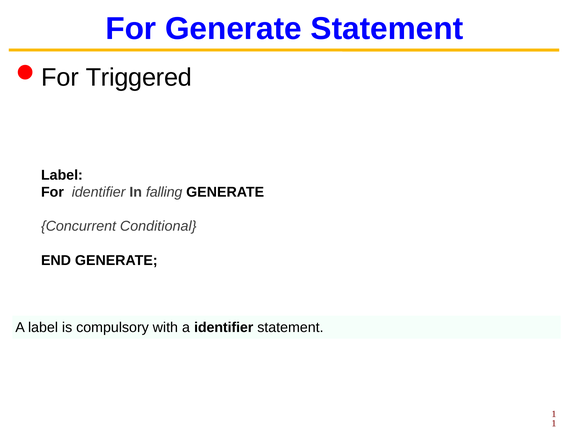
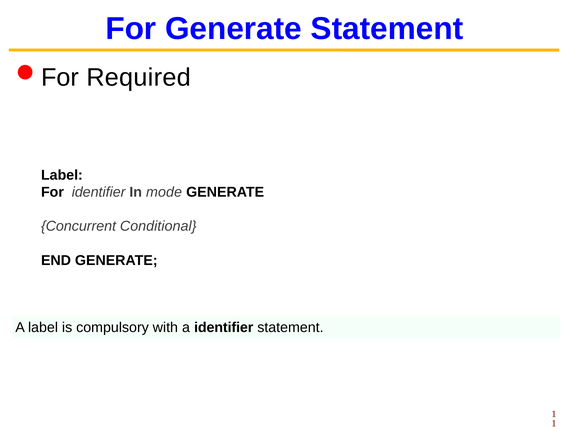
Triggered: Triggered -> Required
falling: falling -> mode
